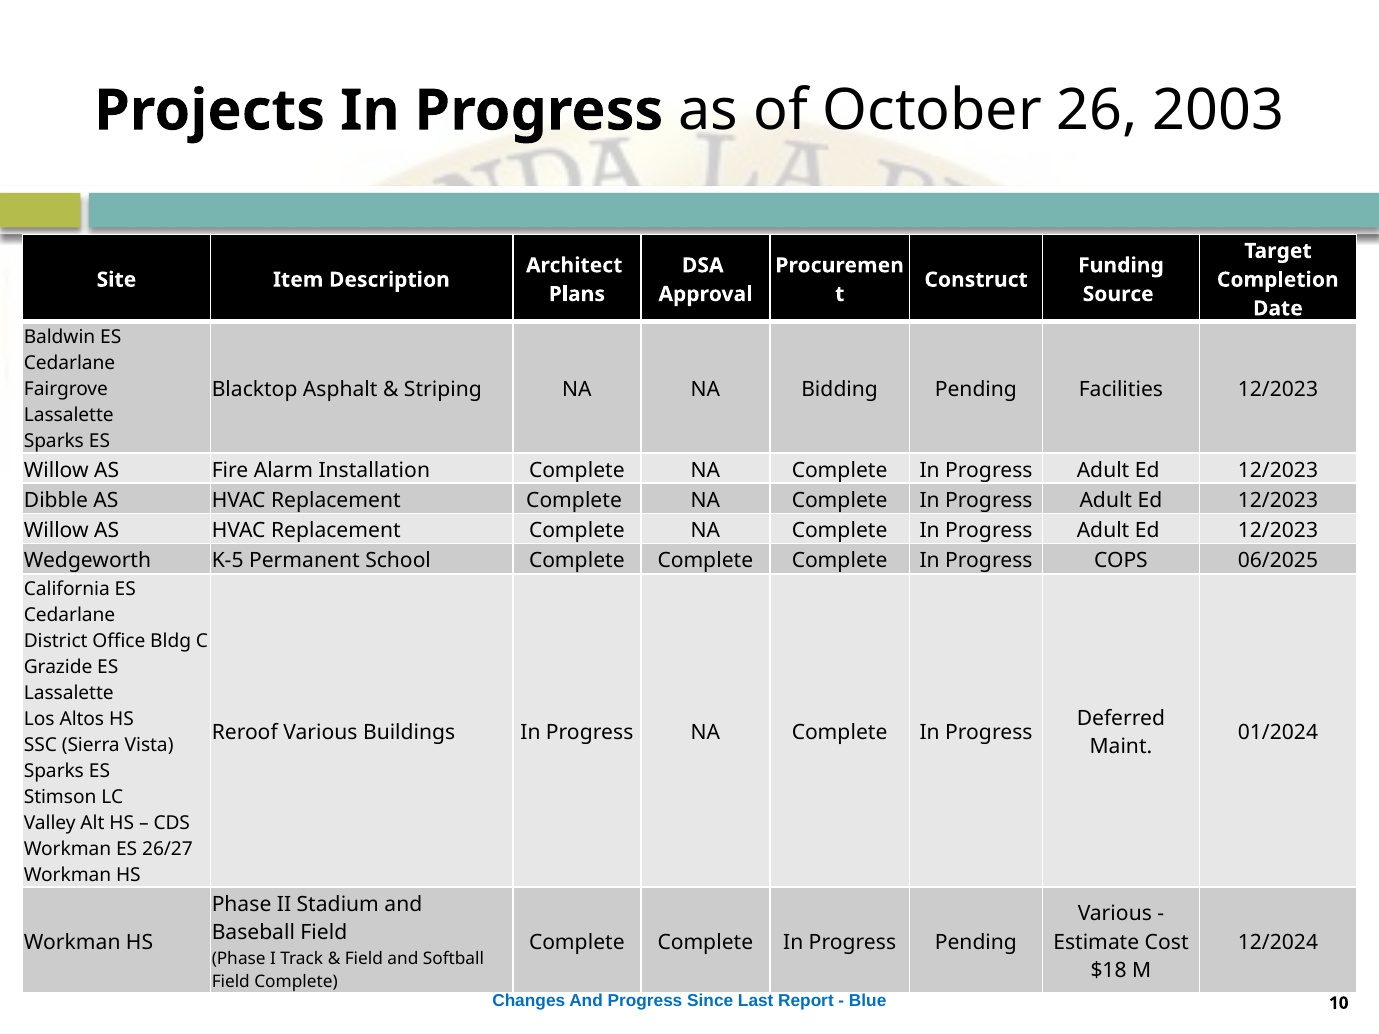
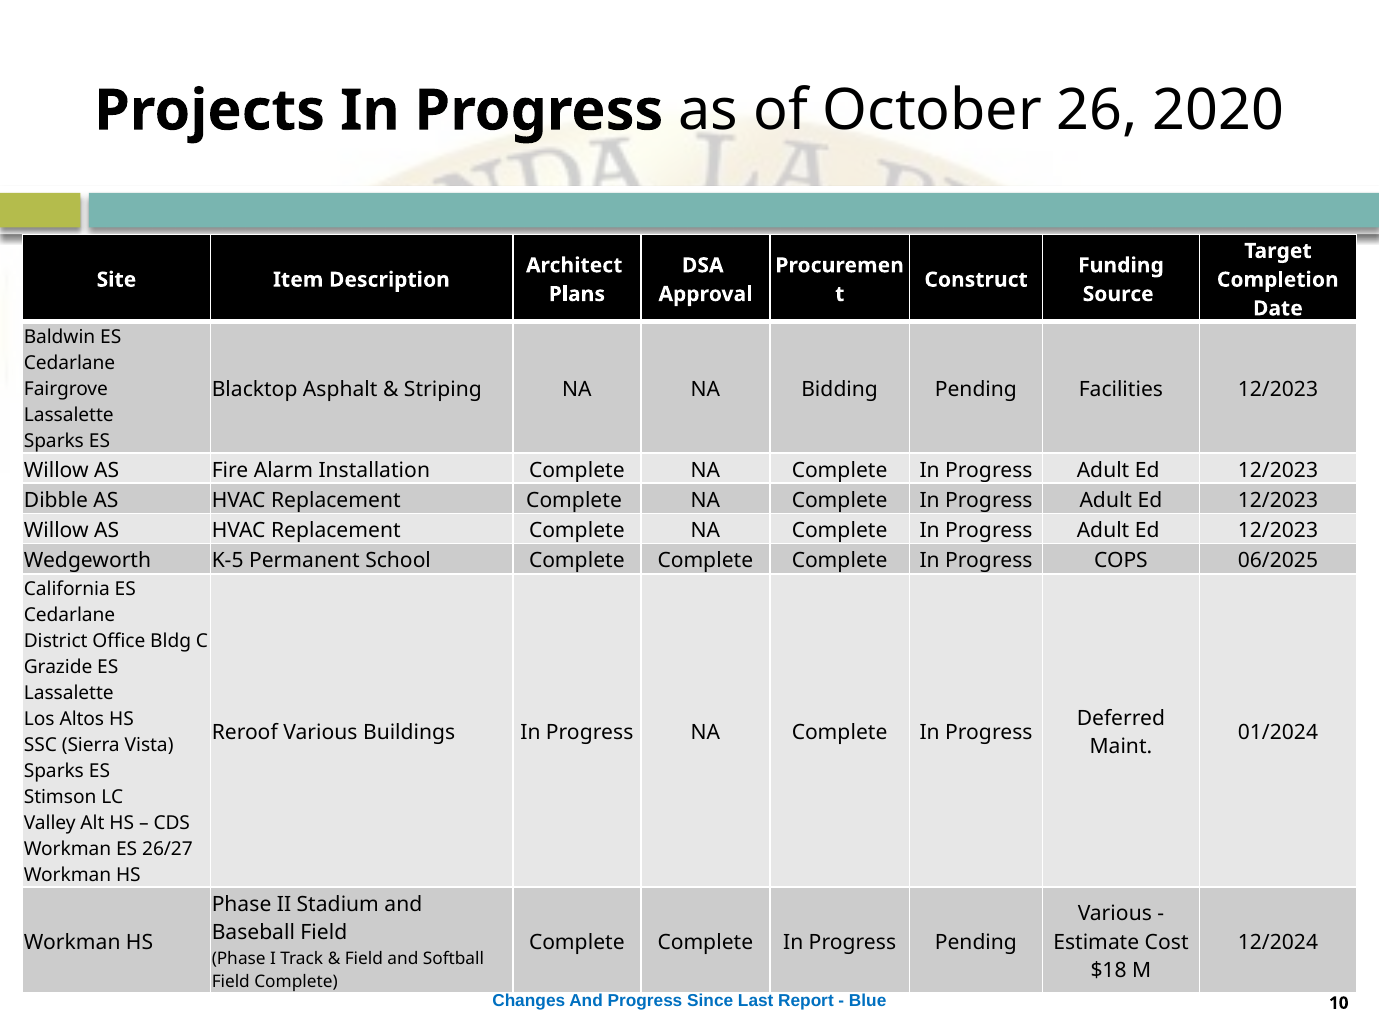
2003: 2003 -> 2020
